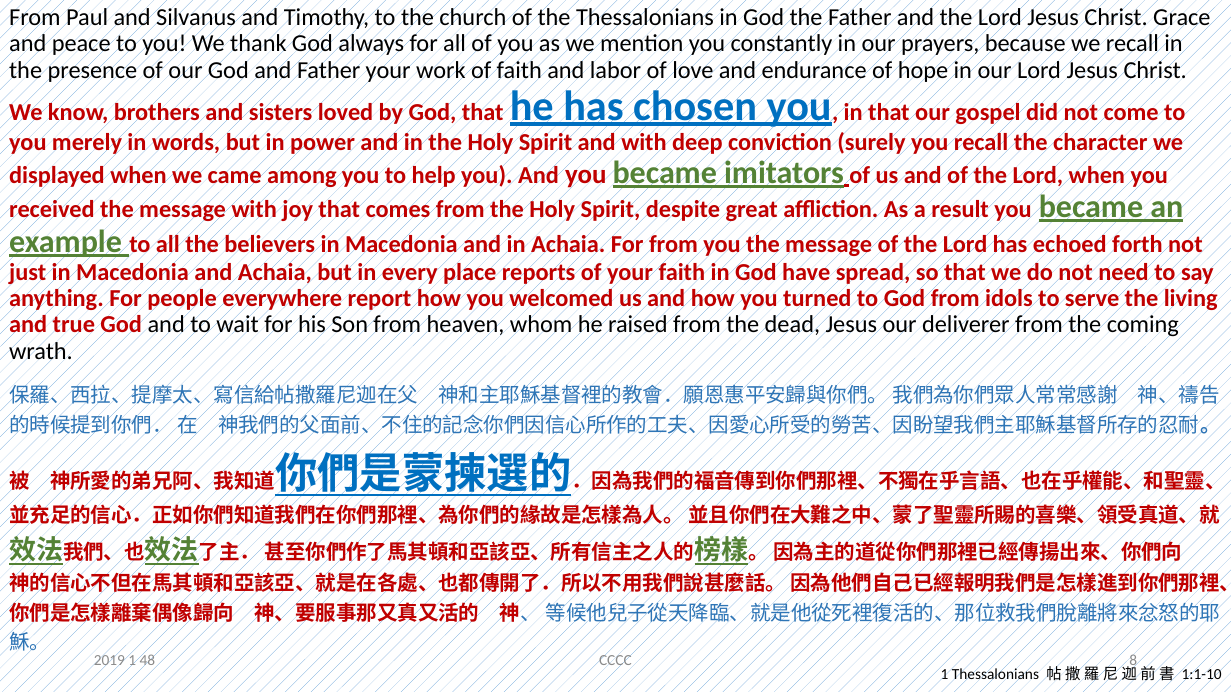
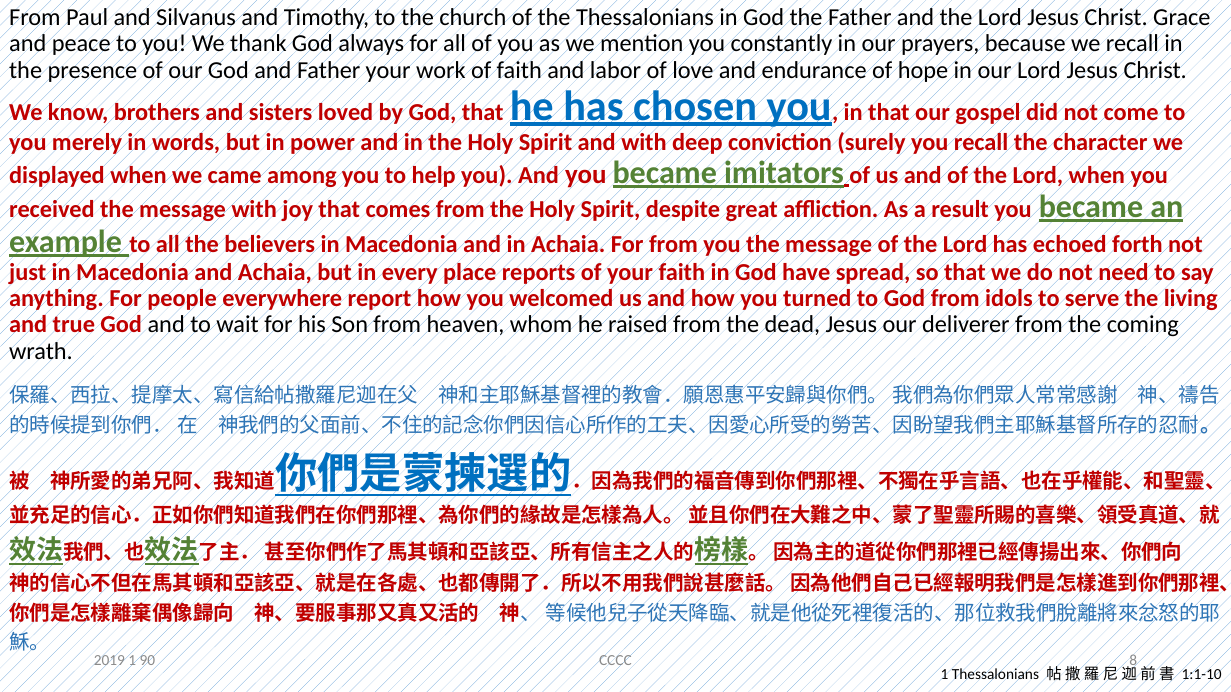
48: 48 -> 90
